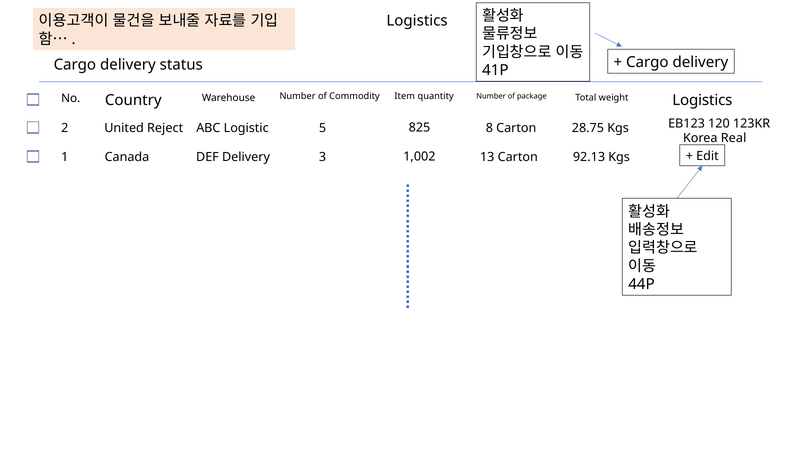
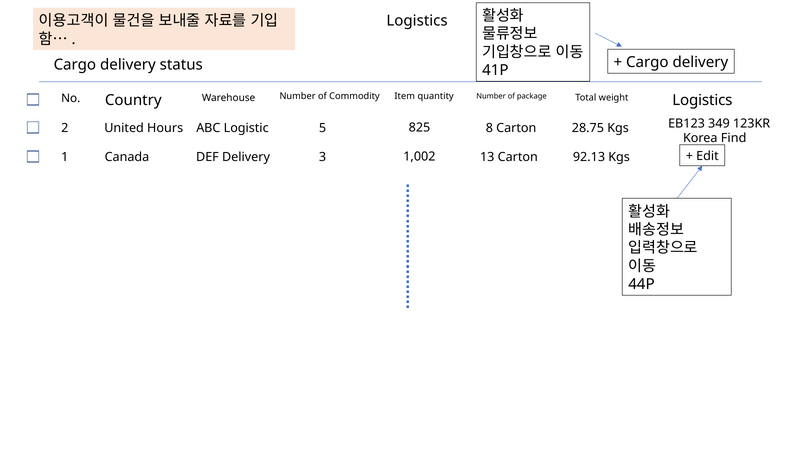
120: 120 -> 349
Reject: Reject -> Hours
Real: Real -> Find
